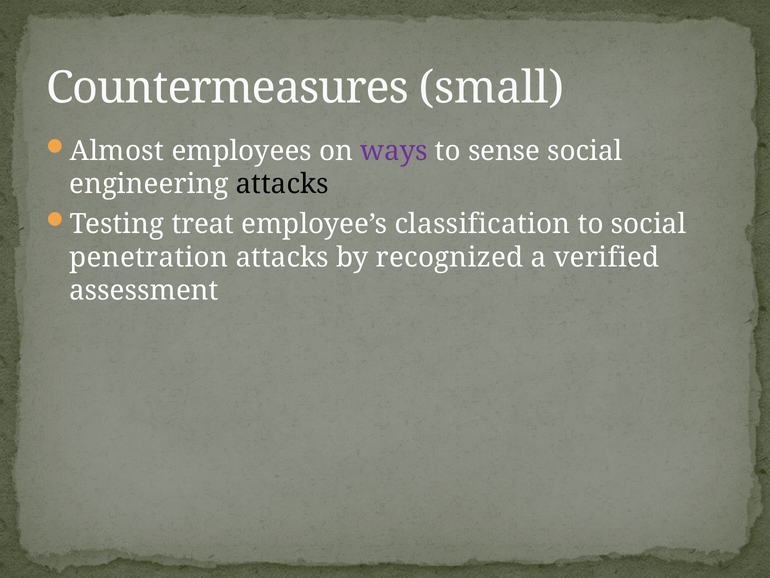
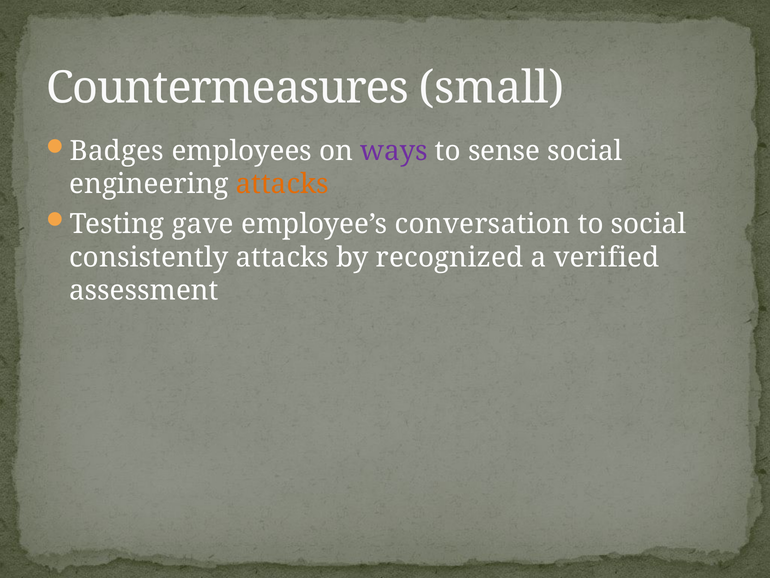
Almost: Almost -> Badges
attacks at (282, 184) colour: black -> orange
treat: treat -> gave
classification: classification -> conversation
penetration: penetration -> consistently
